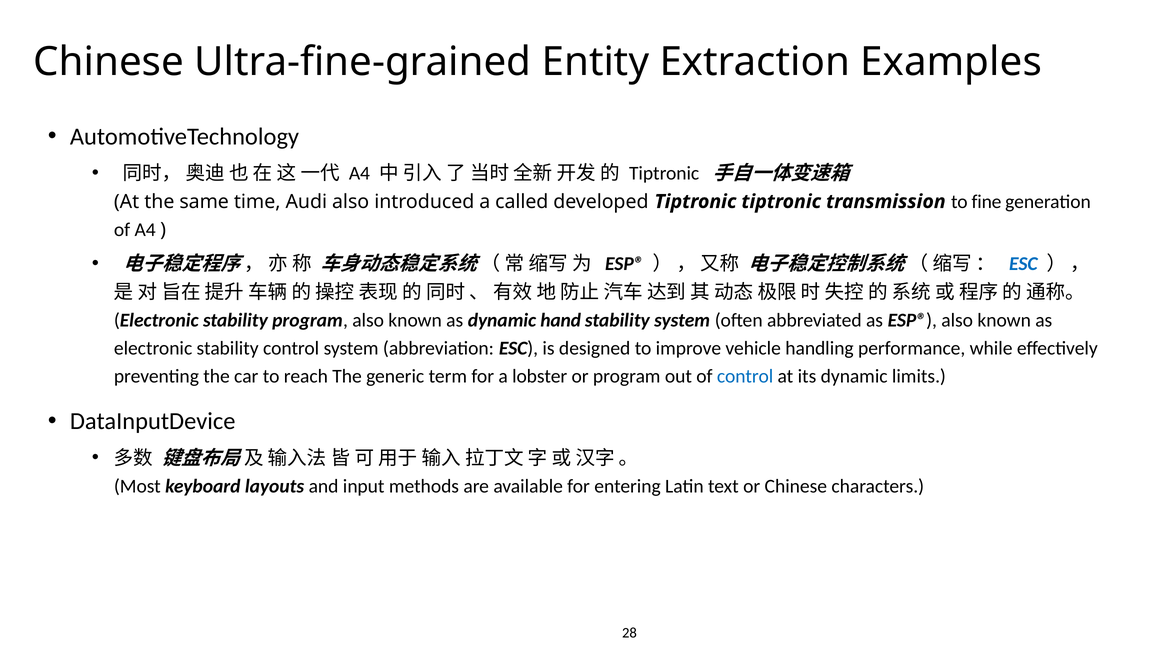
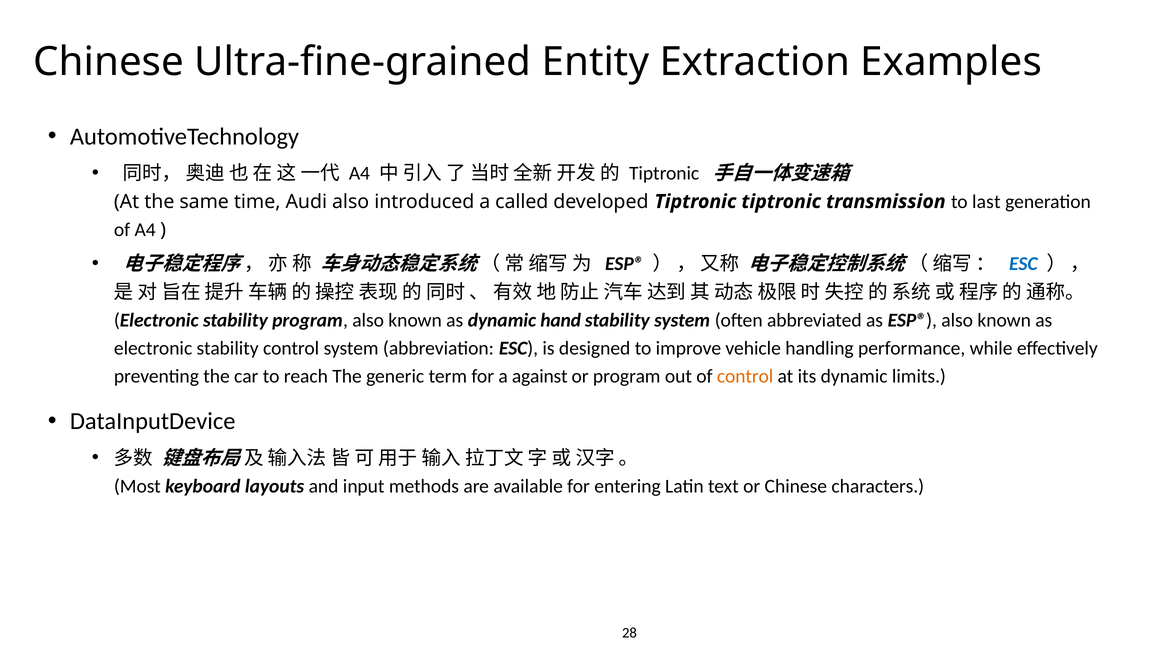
fine: fine -> last
lobster: lobster -> against
control at (745, 377) colour: blue -> orange
